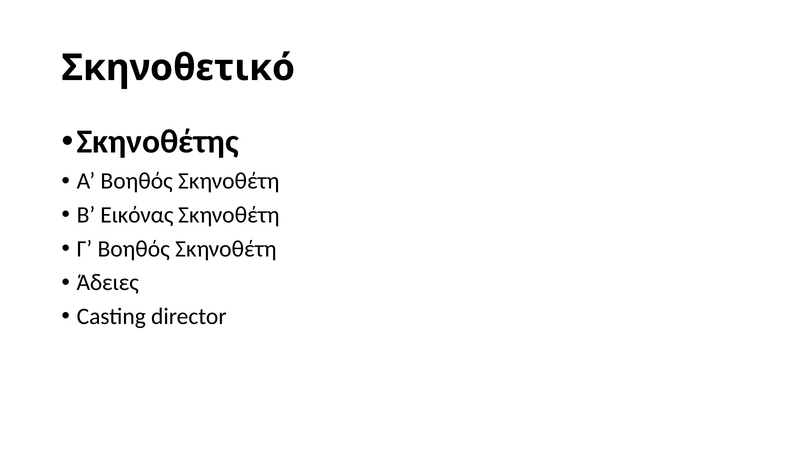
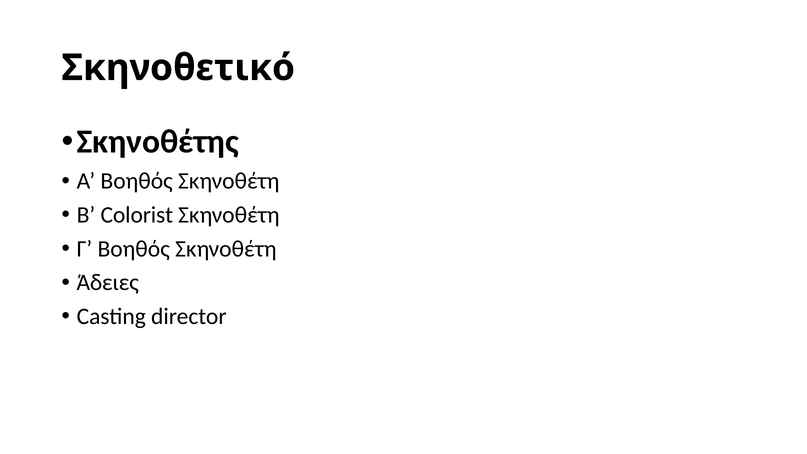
Εικόνας: Εικόνας -> Colorist
